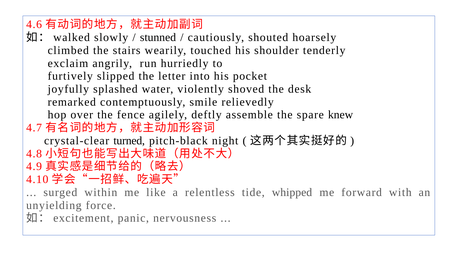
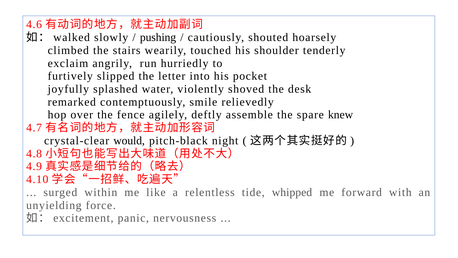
stunned: stunned -> pushing
turned: turned -> would
